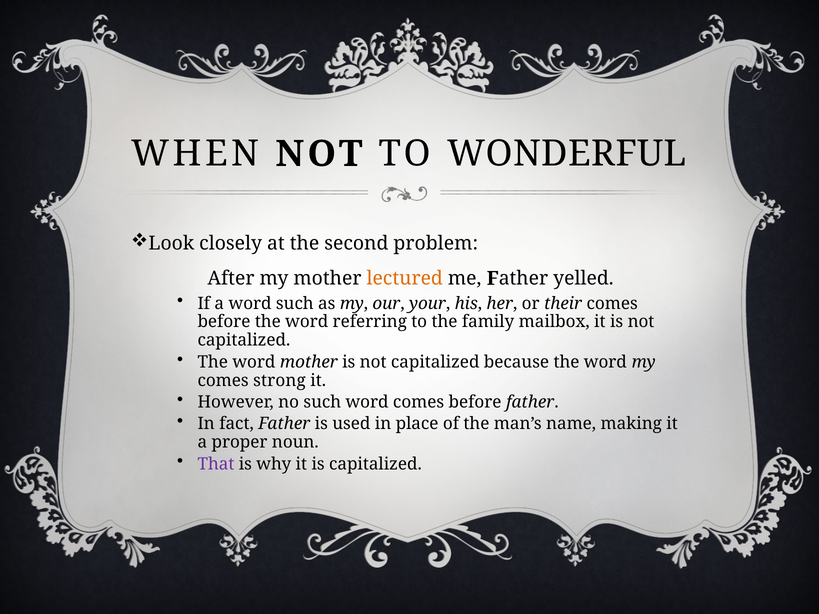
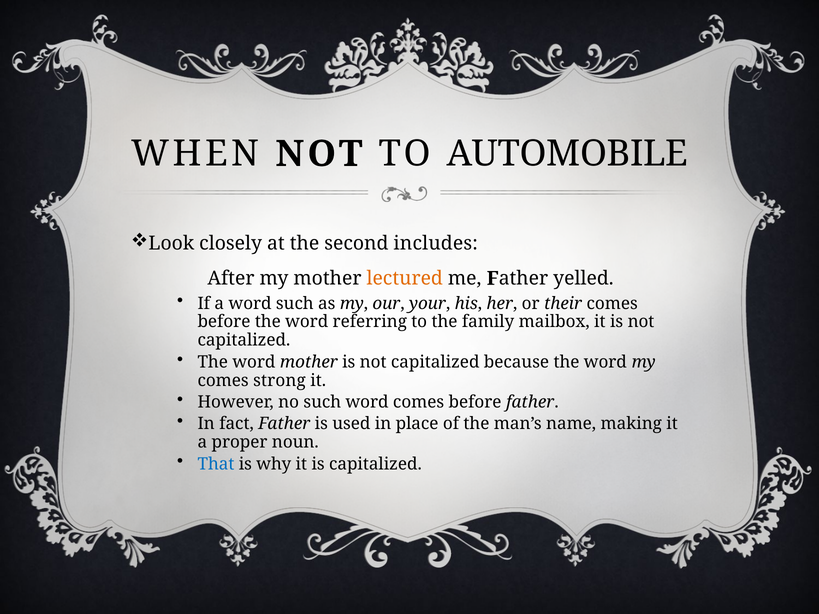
WONDERFUL: WONDERFUL -> AUTOMOBILE
problem: problem -> includes
That colour: purple -> blue
